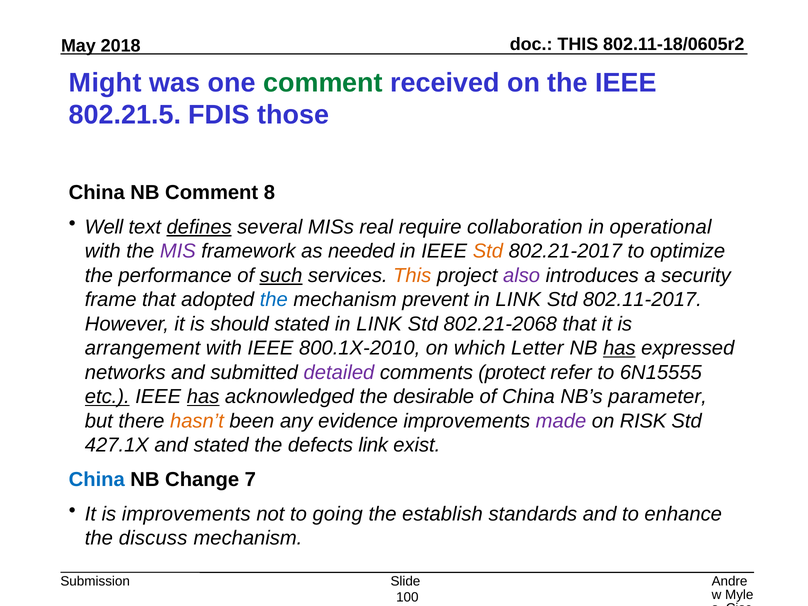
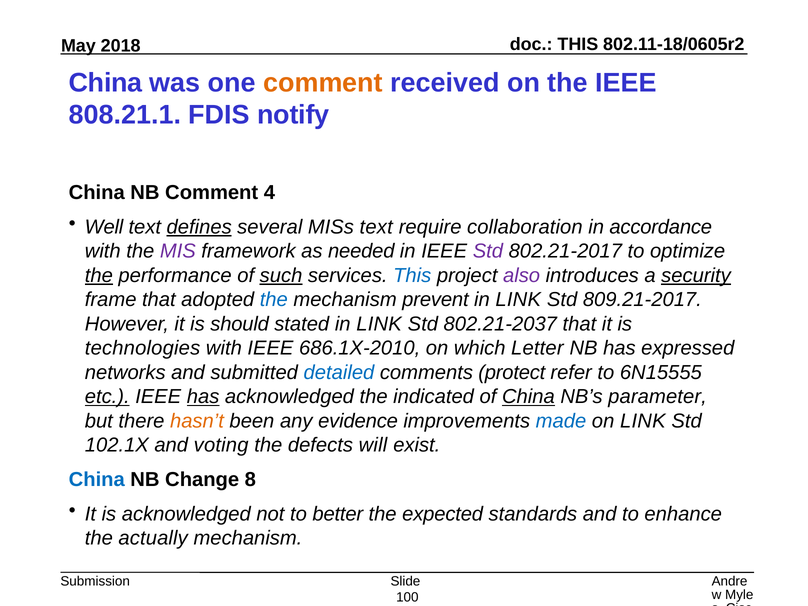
Might at (105, 83): Might -> China
comment at (323, 83) colour: green -> orange
802.21.5: 802.21.5 -> 808.21.1
those: those -> notify
8: 8 -> 4
MISs real: real -> text
operational: operational -> accordance
Std at (488, 251) colour: orange -> purple
the at (99, 275) underline: none -> present
This at (412, 275) colour: orange -> blue
security underline: none -> present
802.11-2017: 802.11-2017 -> 809.21-2017
802.21-2068: 802.21-2068 -> 802.21-2037
arrangement: arrangement -> technologies
800.1X-2010: 800.1X-2010 -> 686.1X-2010
has at (619, 348) underline: present -> none
detailed colour: purple -> blue
desirable: desirable -> indicated
China at (528, 397) underline: none -> present
made colour: purple -> blue
on RISK: RISK -> LINK
427.1X: 427.1X -> 102.1X
and stated: stated -> voting
defects link: link -> will
7: 7 -> 8
is improvements: improvements -> acknowledged
going: going -> better
establish: establish -> expected
discuss: discuss -> actually
